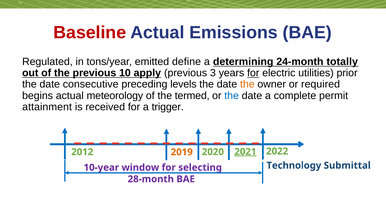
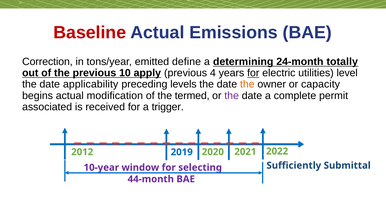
Regulated: Regulated -> Correction
3: 3 -> 4
prior: prior -> level
consecutive: consecutive -> applicability
required: required -> capacity
meteorology: meteorology -> modification
the at (232, 96) colour: blue -> purple
attainment: attainment -> associated
2019 colour: orange -> blue
2021 underline: present -> none
Technology: Technology -> Sufficiently
28-month: 28-month -> 44-month
